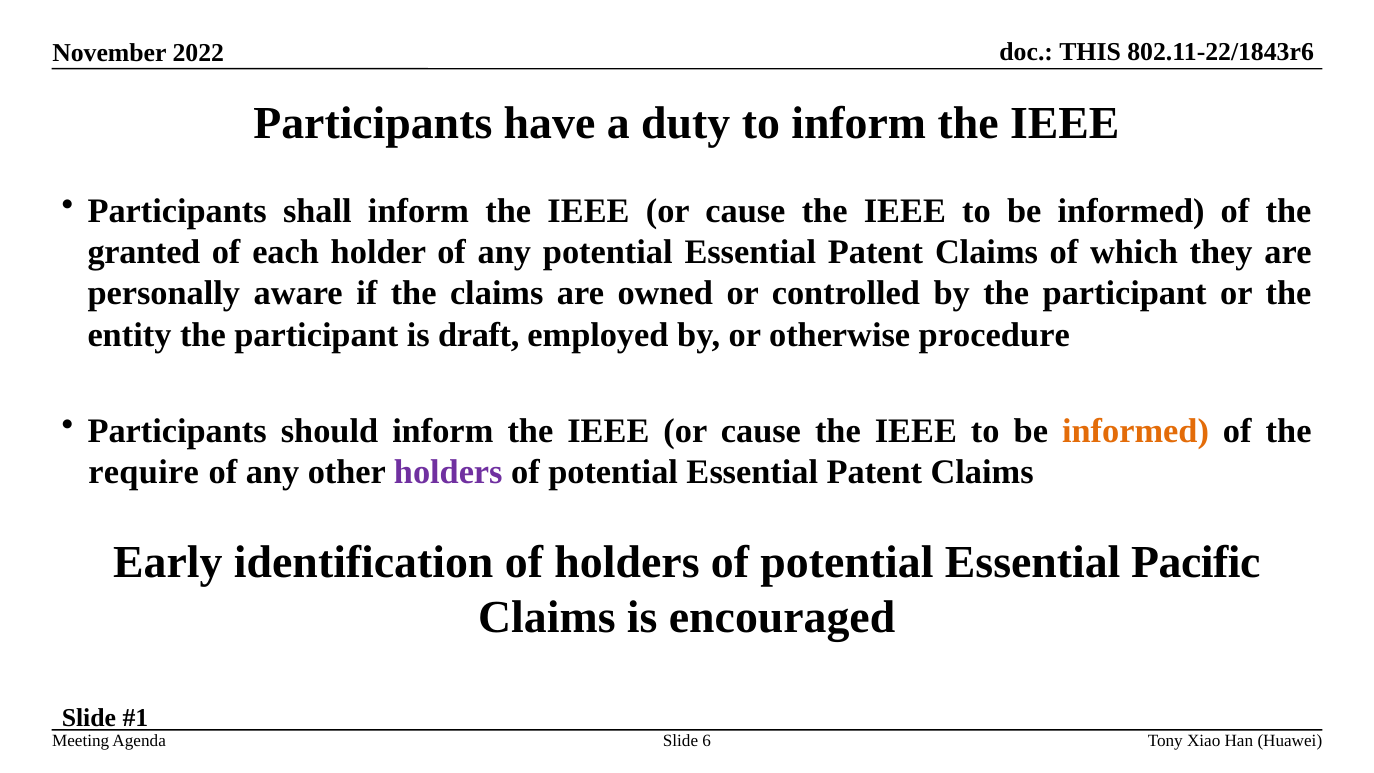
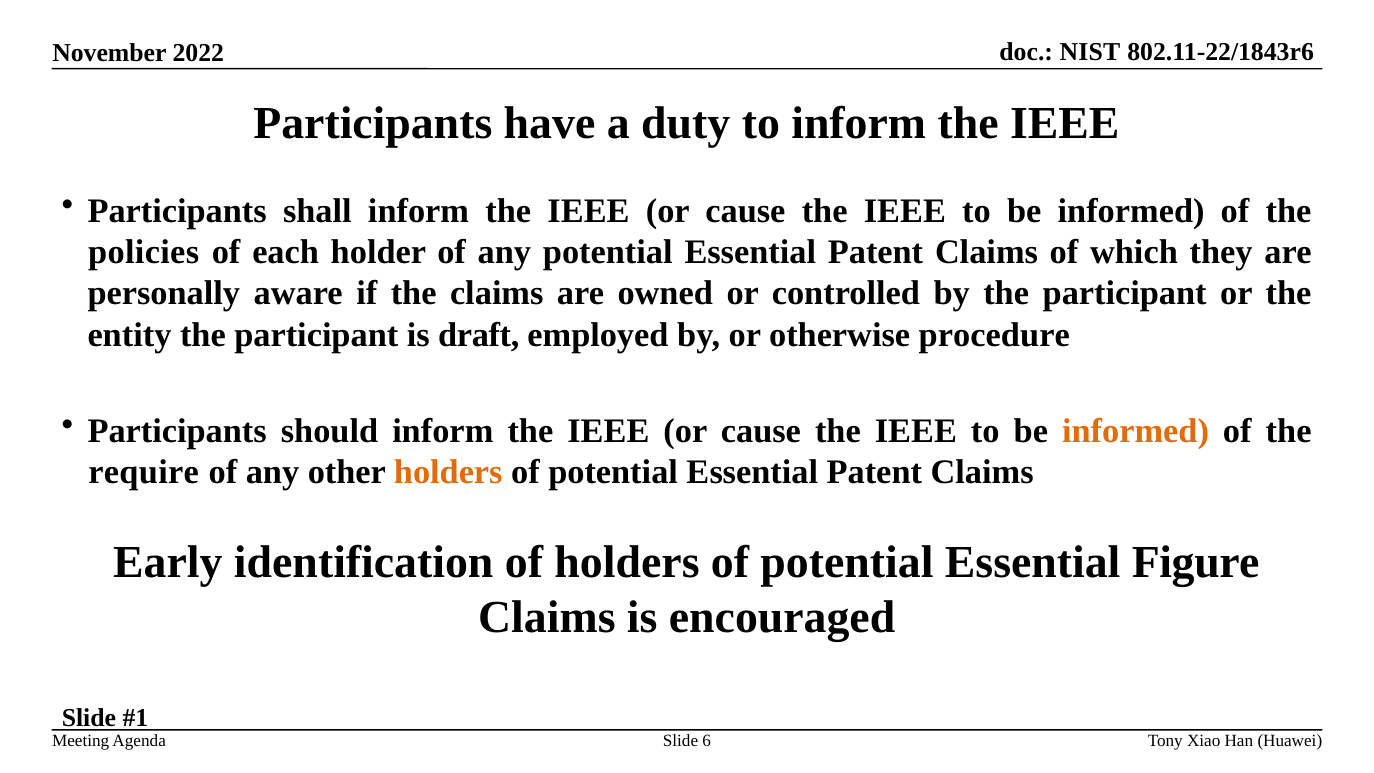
THIS: THIS -> NIST
granted: granted -> policies
holders at (448, 472) colour: purple -> orange
Pacific: Pacific -> Figure
